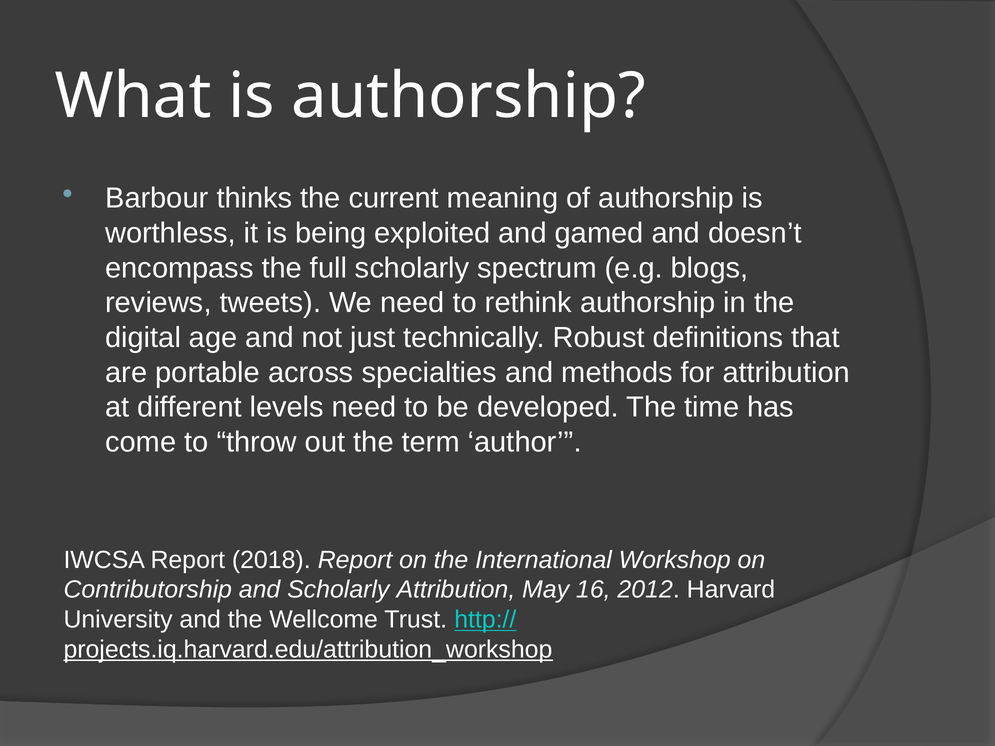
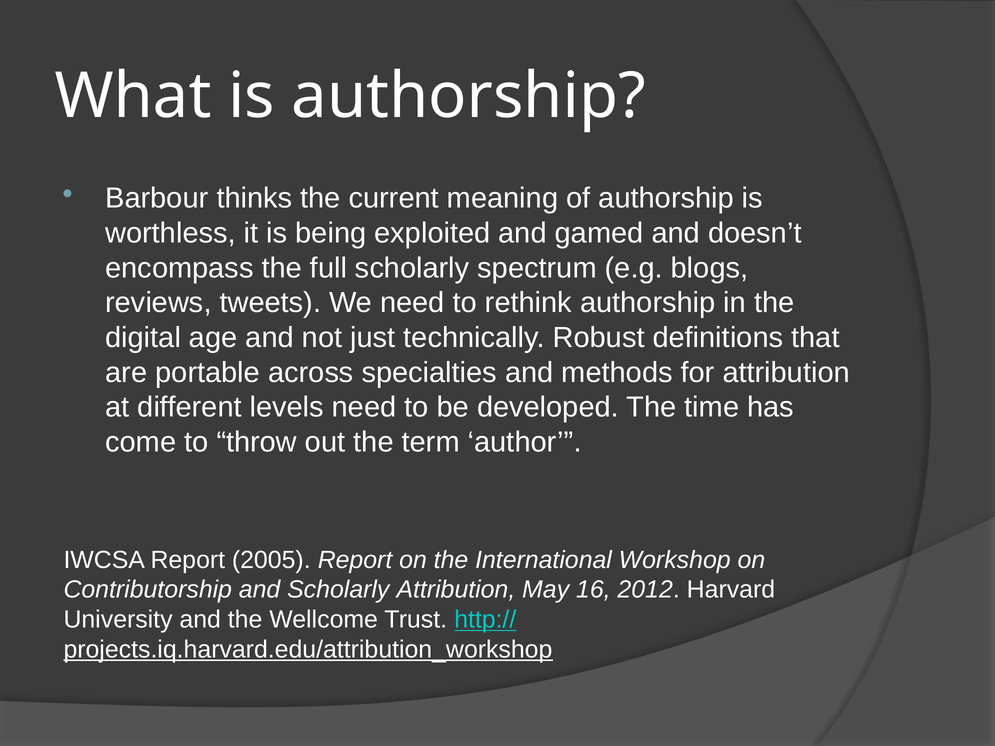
2018: 2018 -> 2005
